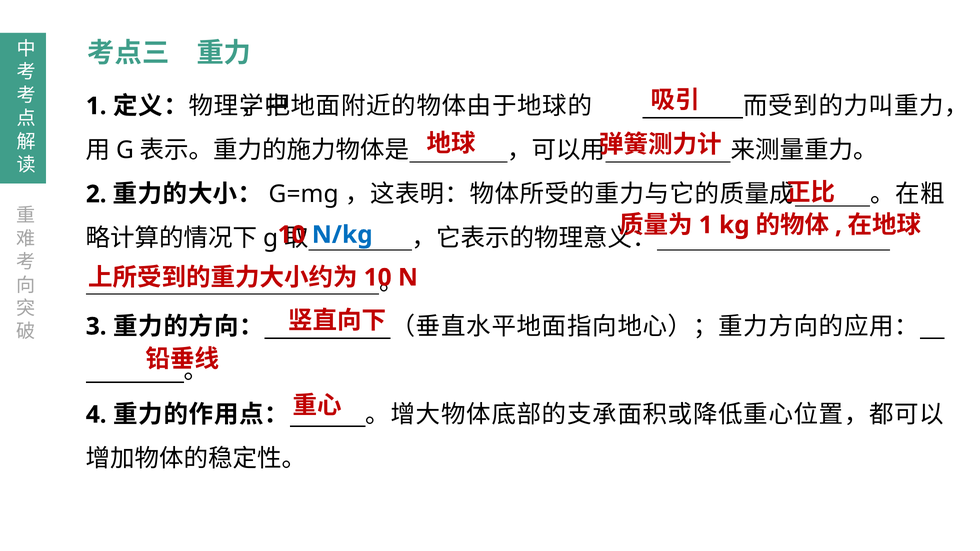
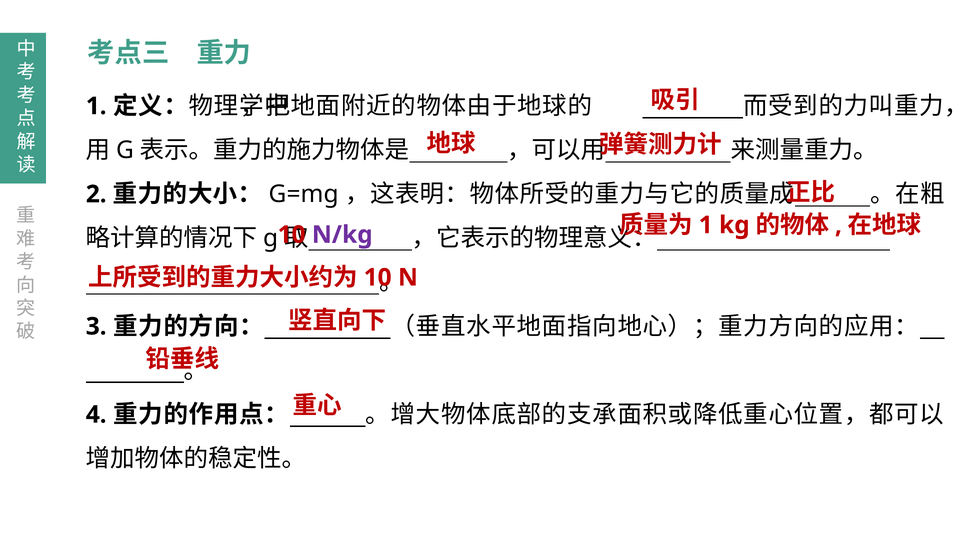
N/kg colour: blue -> purple
